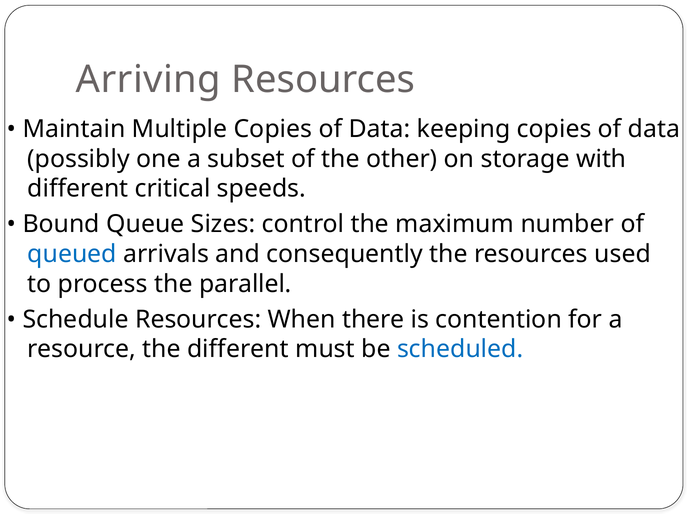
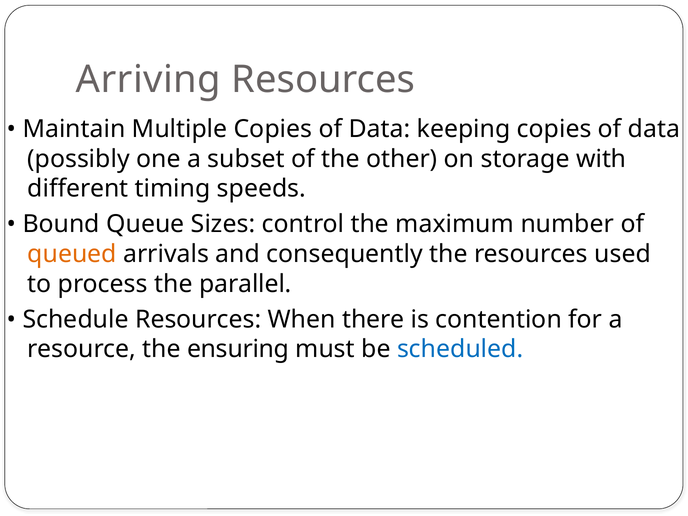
critical: critical -> timing
queued colour: blue -> orange
the different: different -> ensuring
